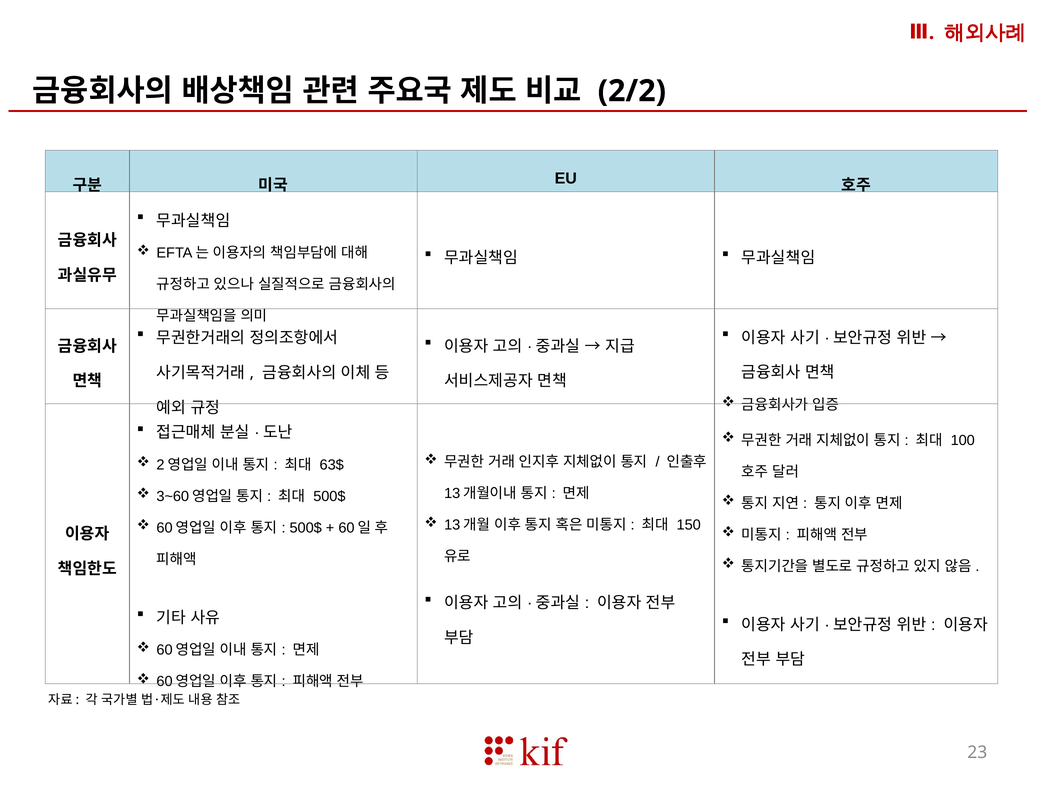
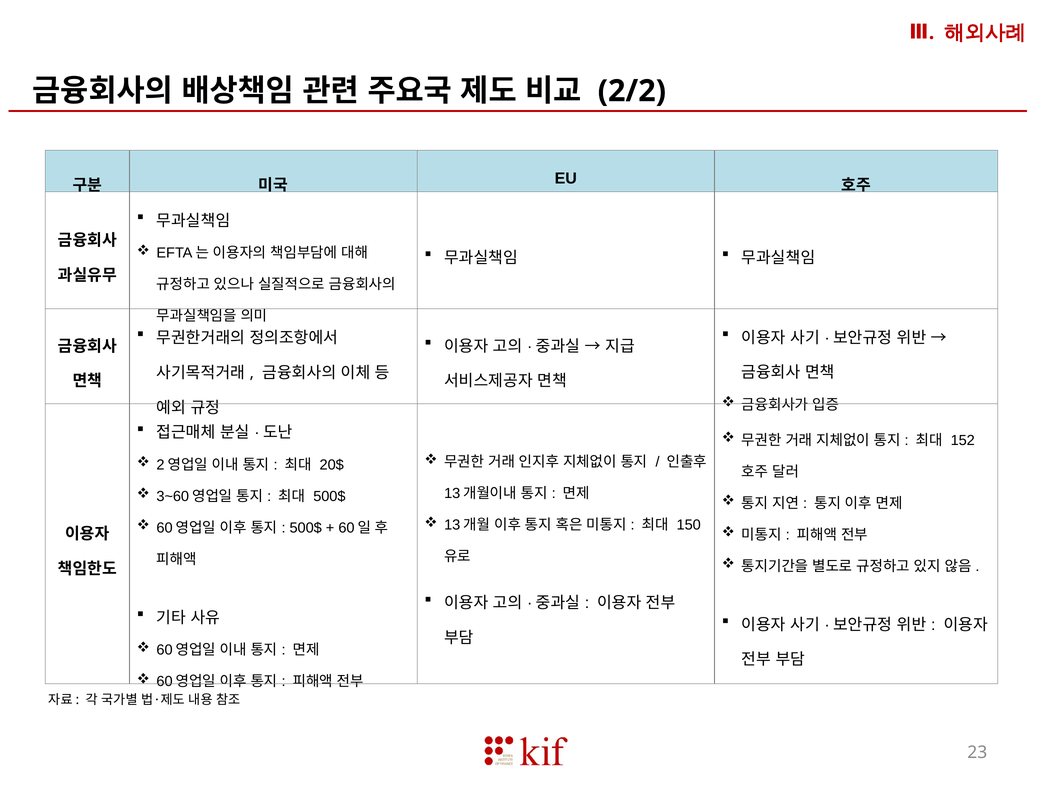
100: 100 -> 152
63$: 63$ -> 20$
